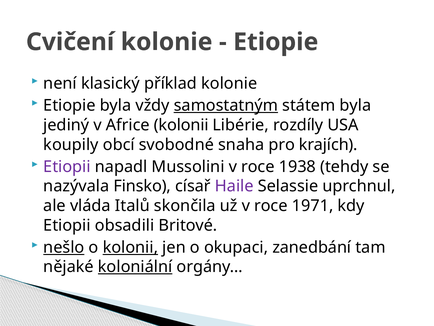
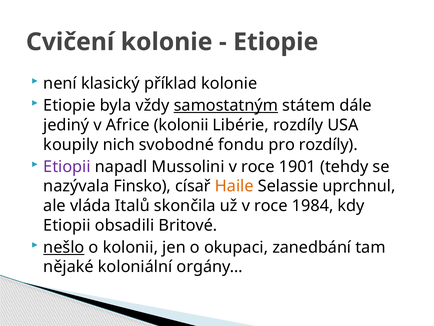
státem byla: byla -> dále
obcí: obcí -> nich
snaha: snaha -> fondu
pro krajích: krajích -> rozdíly
1938: 1938 -> 1901
Haile colour: purple -> orange
1971: 1971 -> 1984
kolonii at (130, 247) underline: present -> none
koloniální underline: present -> none
